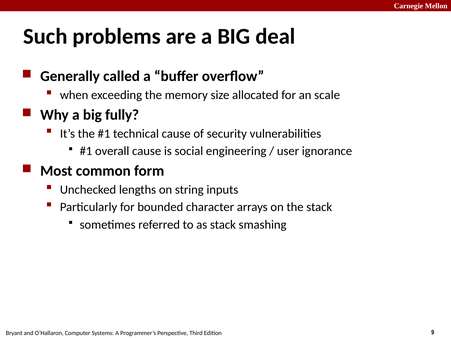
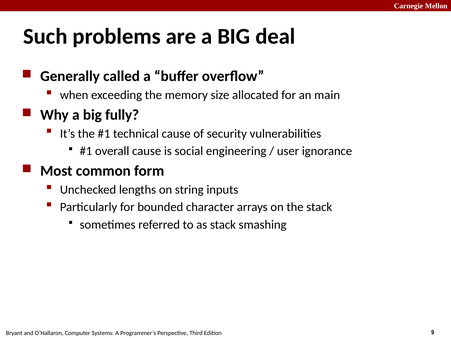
scale: scale -> main
